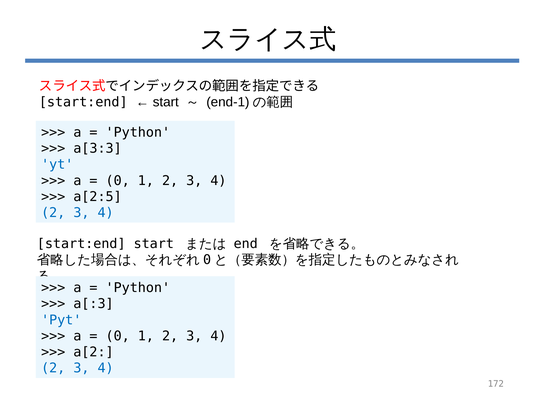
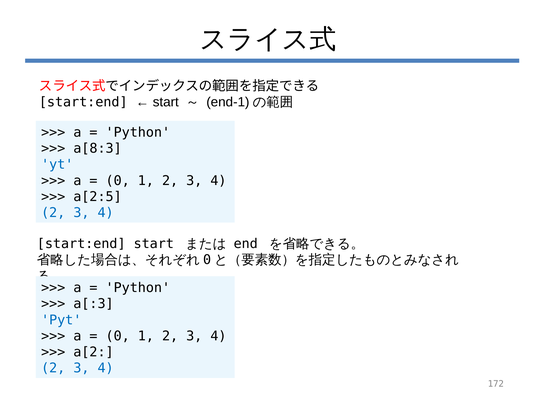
a[3:3: a[3:3 -> a[8:3
